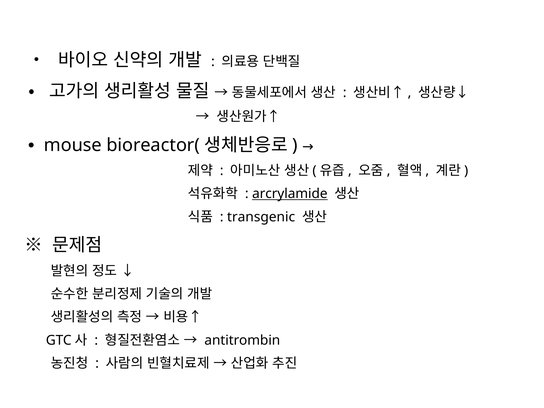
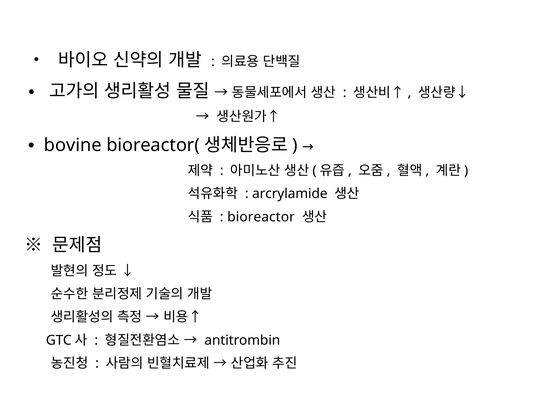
mouse: mouse -> bovine
arcrylamide underline: present -> none
transgenic: transgenic -> bioreactor
